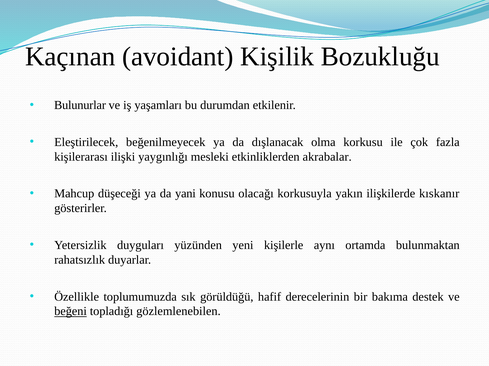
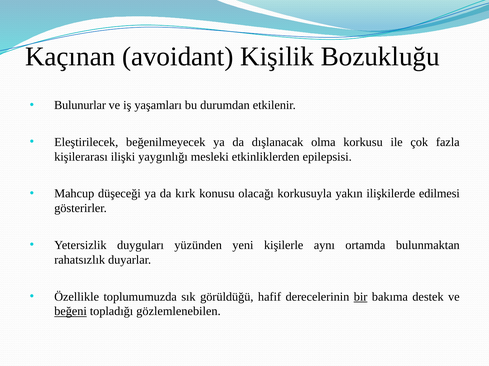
akrabalar: akrabalar -> epilepsisi
yani: yani -> kırk
kıskanır: kıskanır -> edilmesi
bir underline: none -> present
